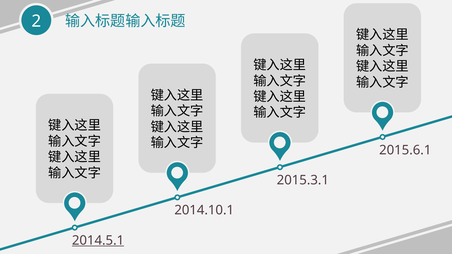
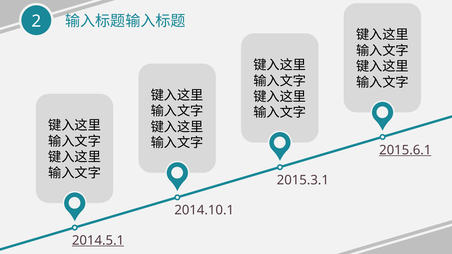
2015.6.1 underline: none -> present
